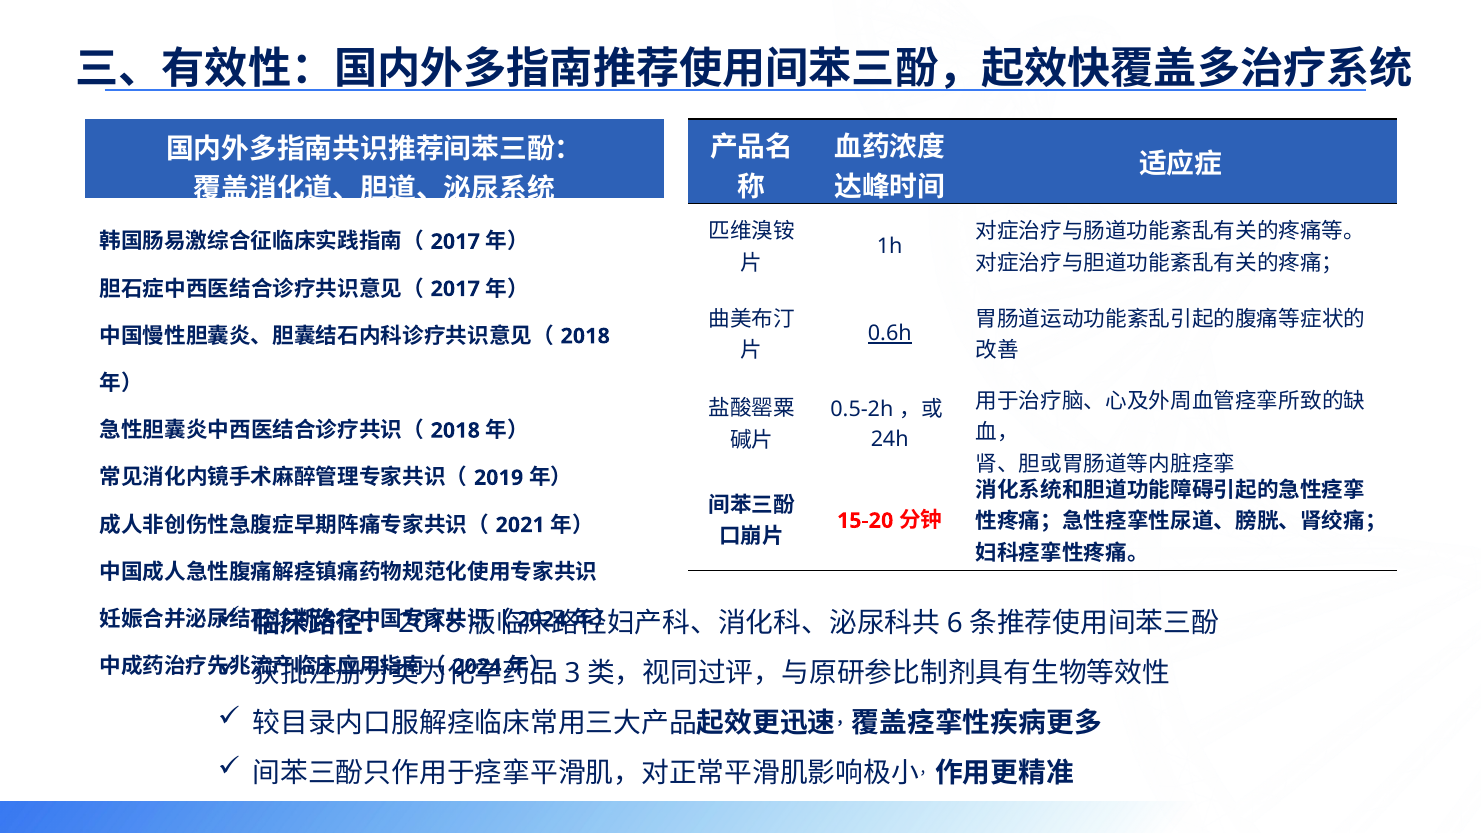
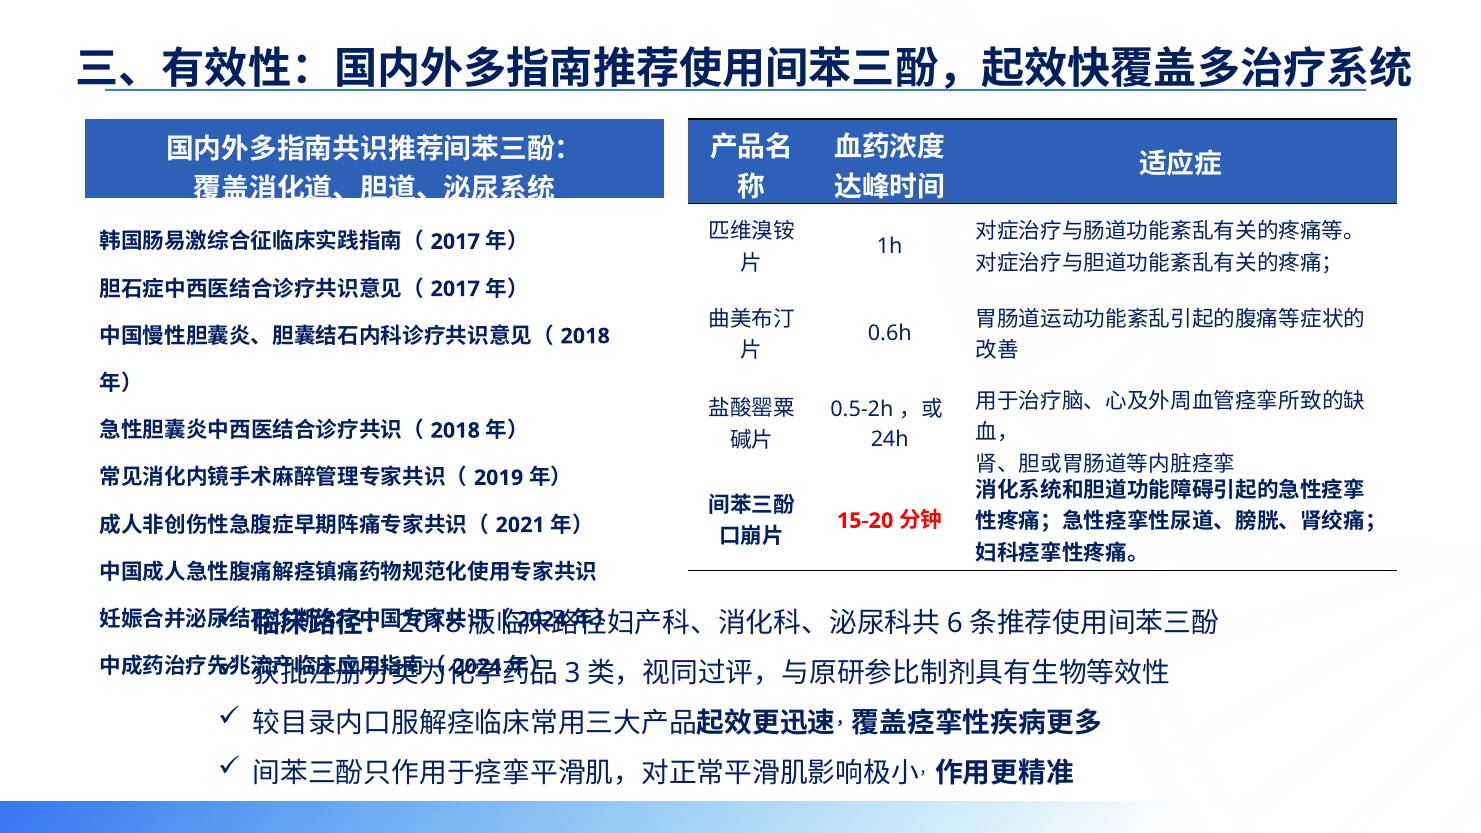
0.6h underline: present -> none
